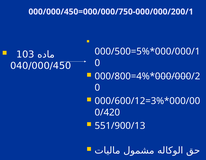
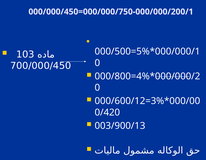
040/000/450: 040/000/450 -> 700/000/450
551/900/13: 551/900/13 -> 003/900/13
